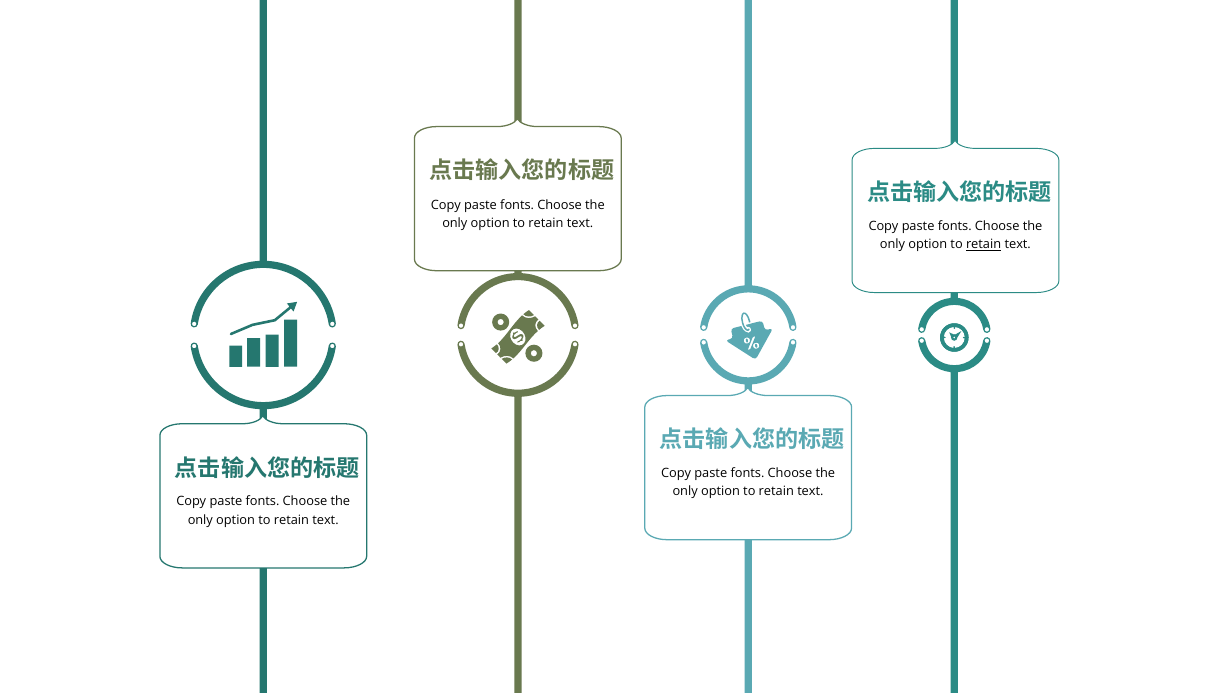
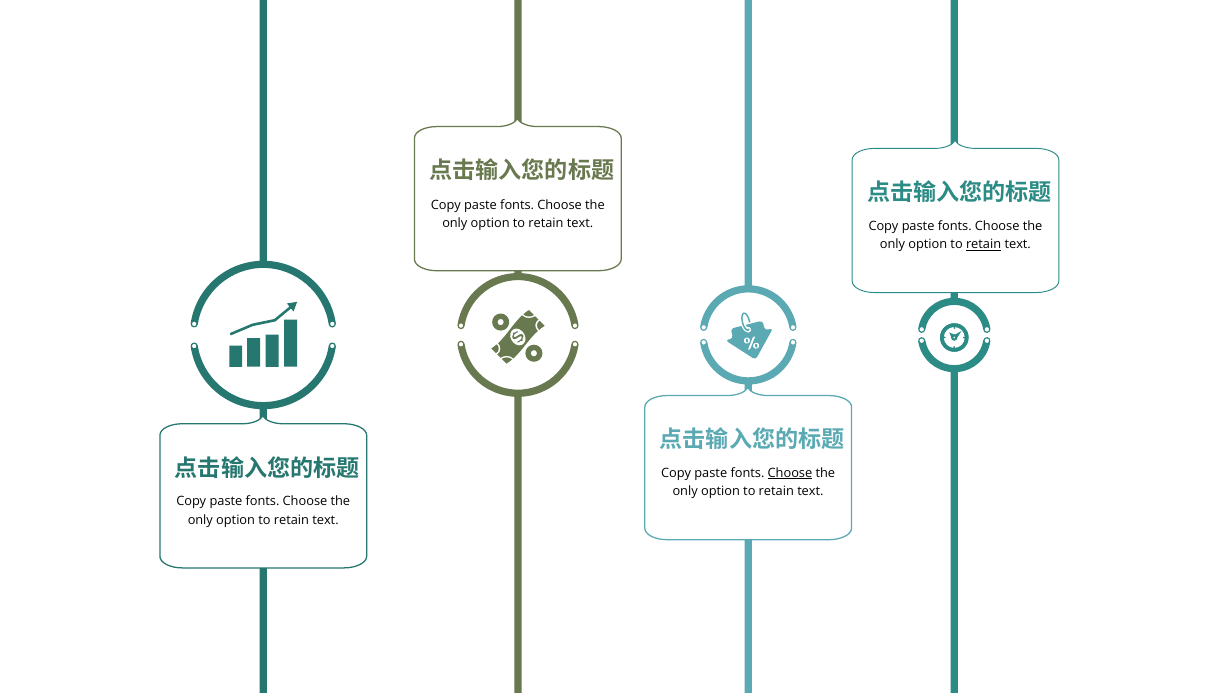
Choose at (790, 473) underline: none -> present
